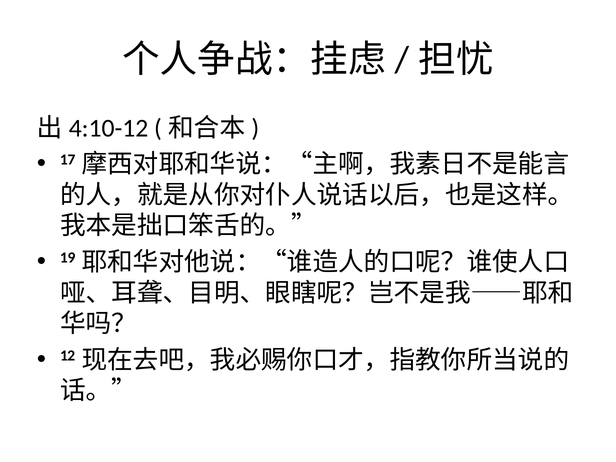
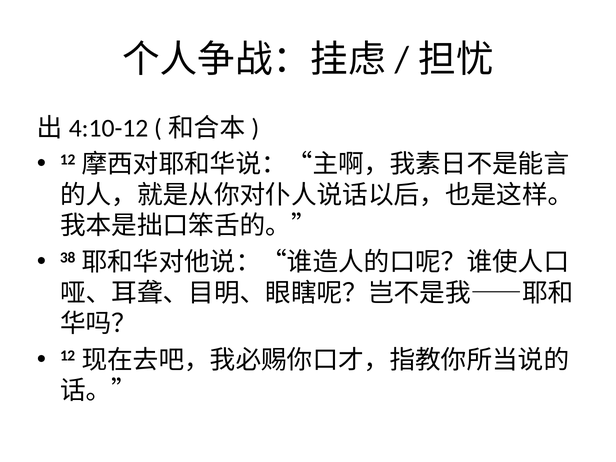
17 at (68, 160): 17 -> 12
19: 19 -> 38
